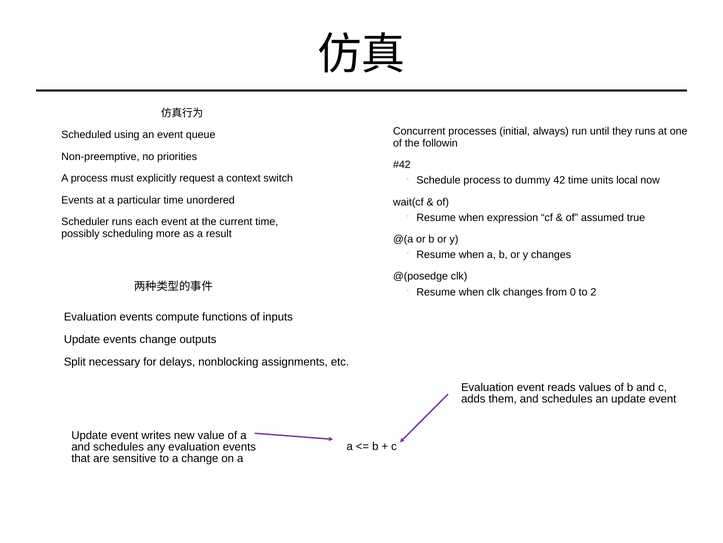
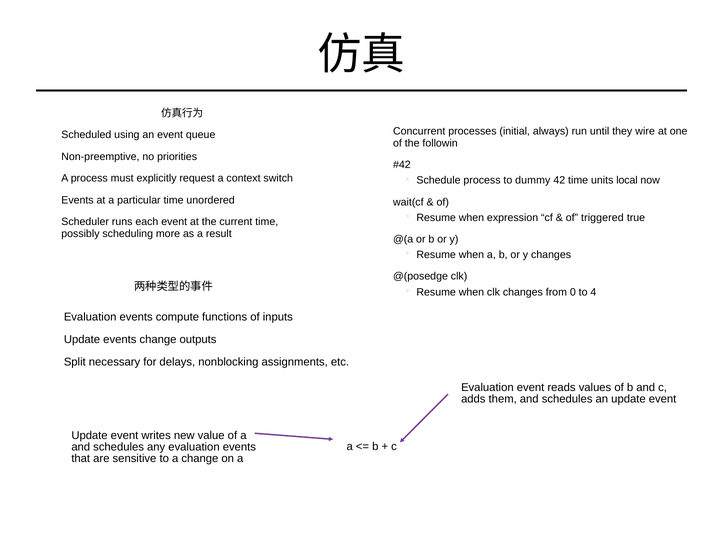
they runs: runs -> wire
assumed: assumed -> triggered
2: 2 -> 4
